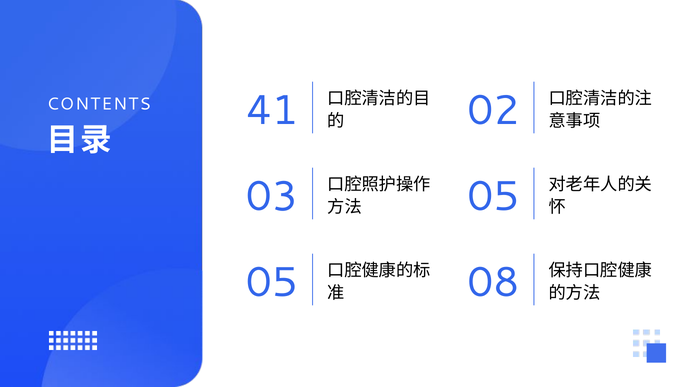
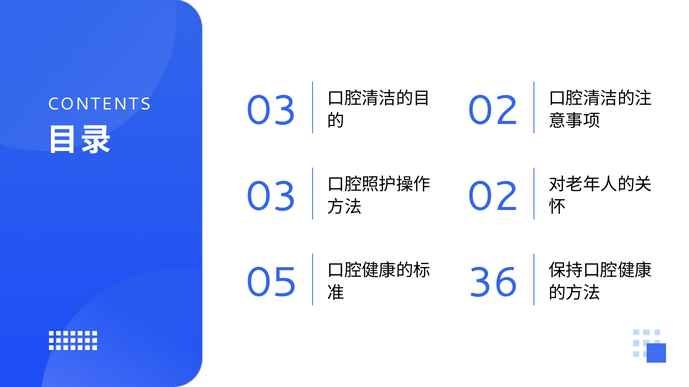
CONTENTS 41: 41 -> 03
05 at (493, 197): 05 -> 02
08: 08 -> 36
